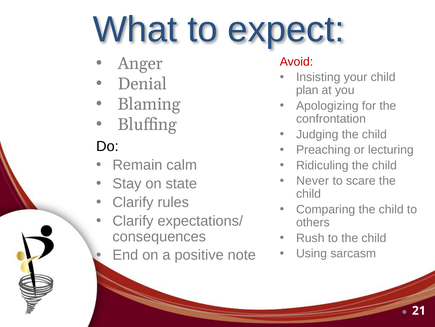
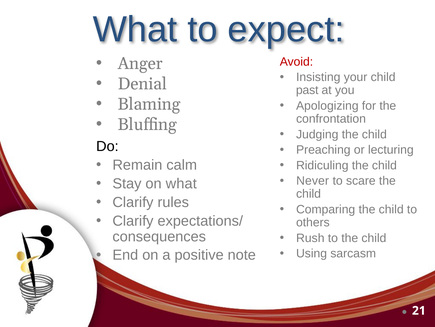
plan: plan -> past
on state: state -> what
